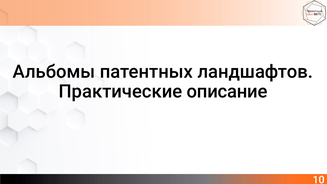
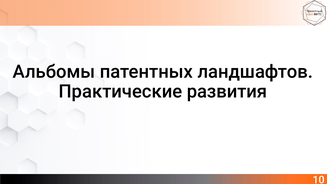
описание: описание -> развития
